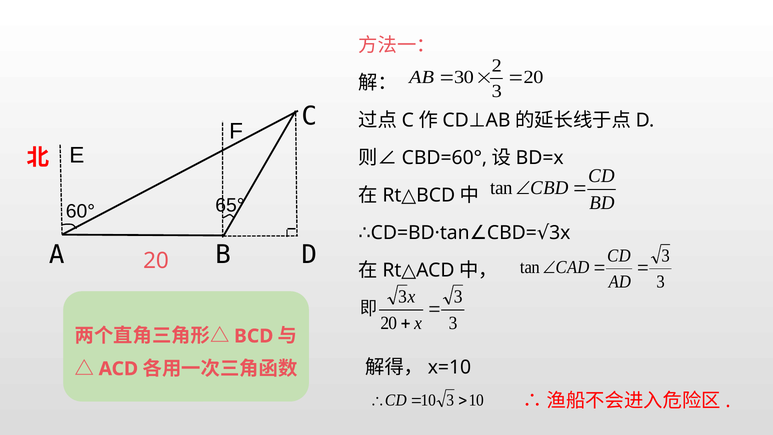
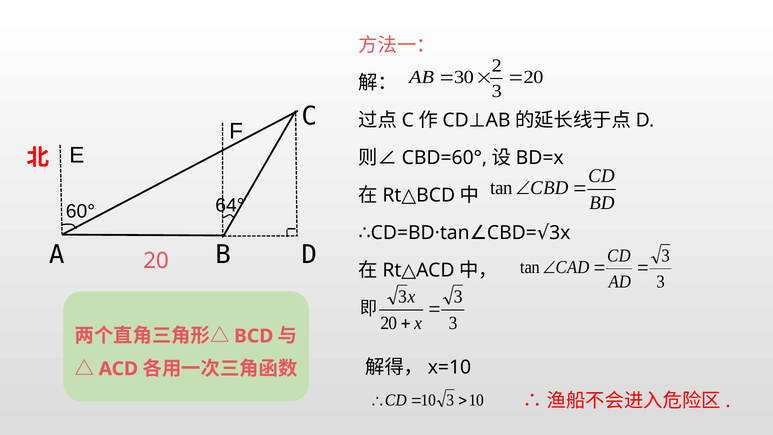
65°: 65° -> 64°
